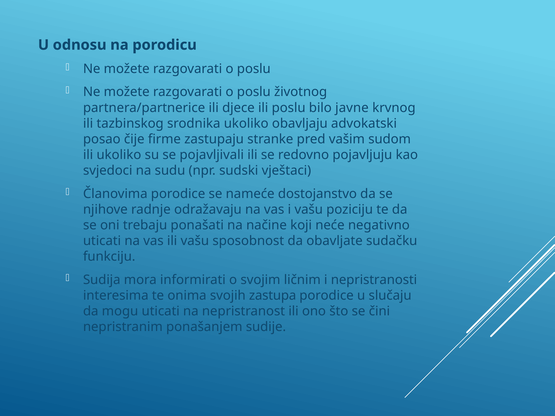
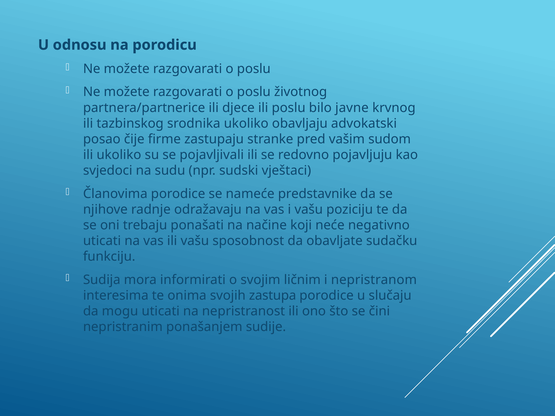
dostojanstvo: dostojanstvo -> predstavnike
nepristranosti: nepristranosti -> nepristranom
